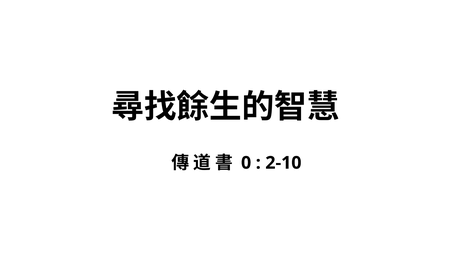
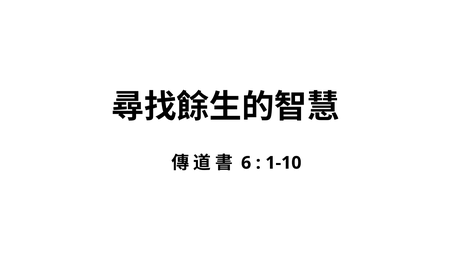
0: 0 -> 6
2-10: 2-10 -> 1-10
